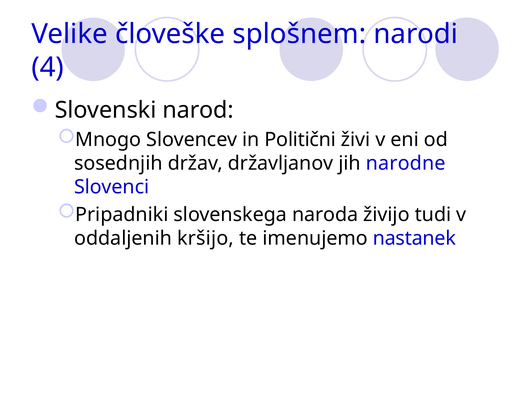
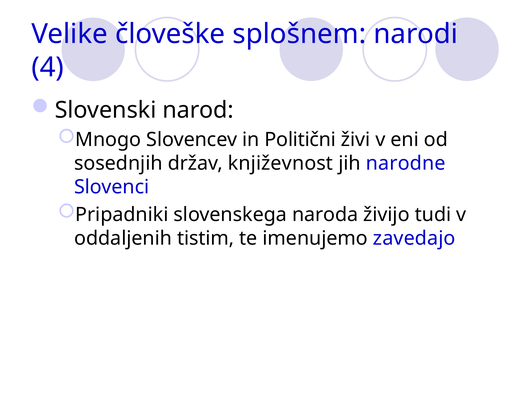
državljanov: državljanov -> književnost
kršijo: kršijo -> tistim
nastanek: nastanek -> zavedajo
